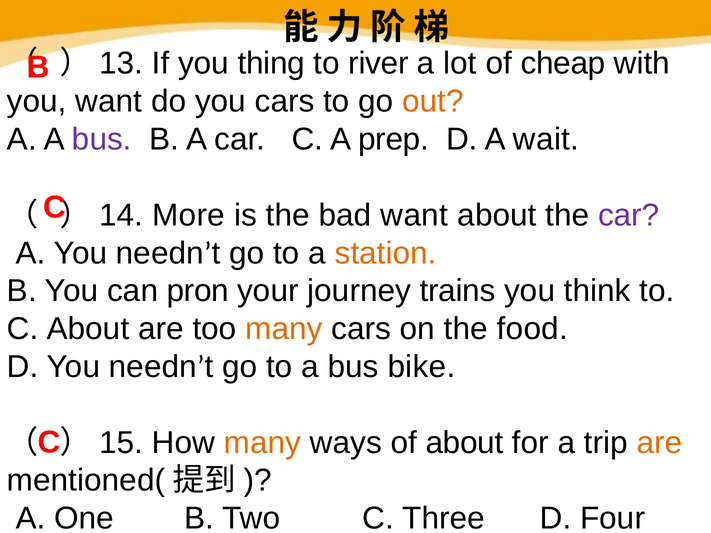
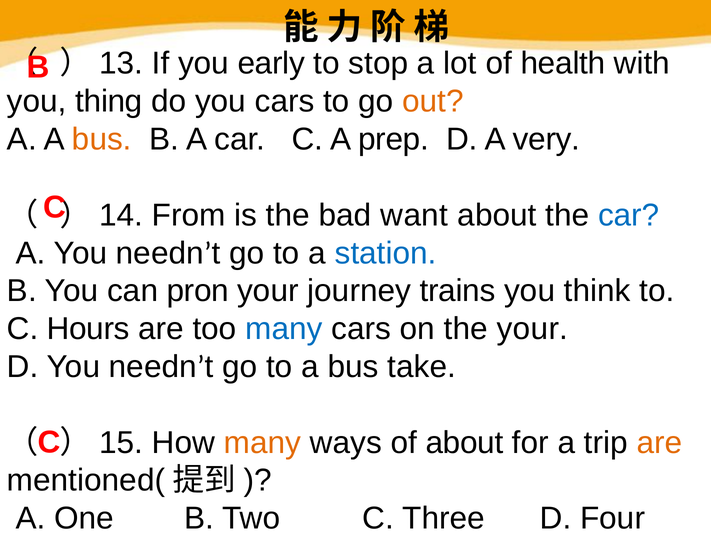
thing: thing -> early
river: river -> stop
cheap: cheap -> health
you want: want -> thing
bus at (102, 139) colour: purple -> orange
wait: wait -> very
More: More -> From
car at (629, 215) colour: purple -> blue
station colour: orange -> blue
C About: About -> Hours
many at (284, 329) colour: orange -> blue
the food: food -> your
bike: bike -> take
